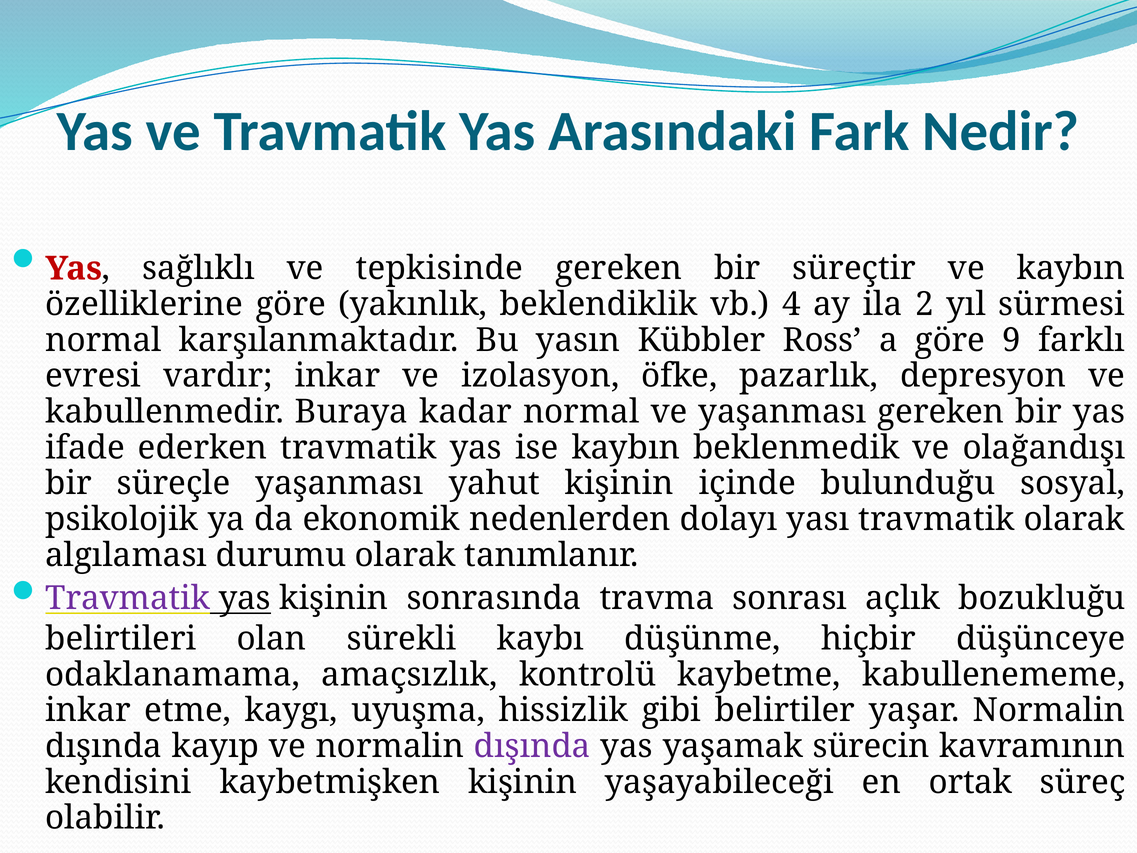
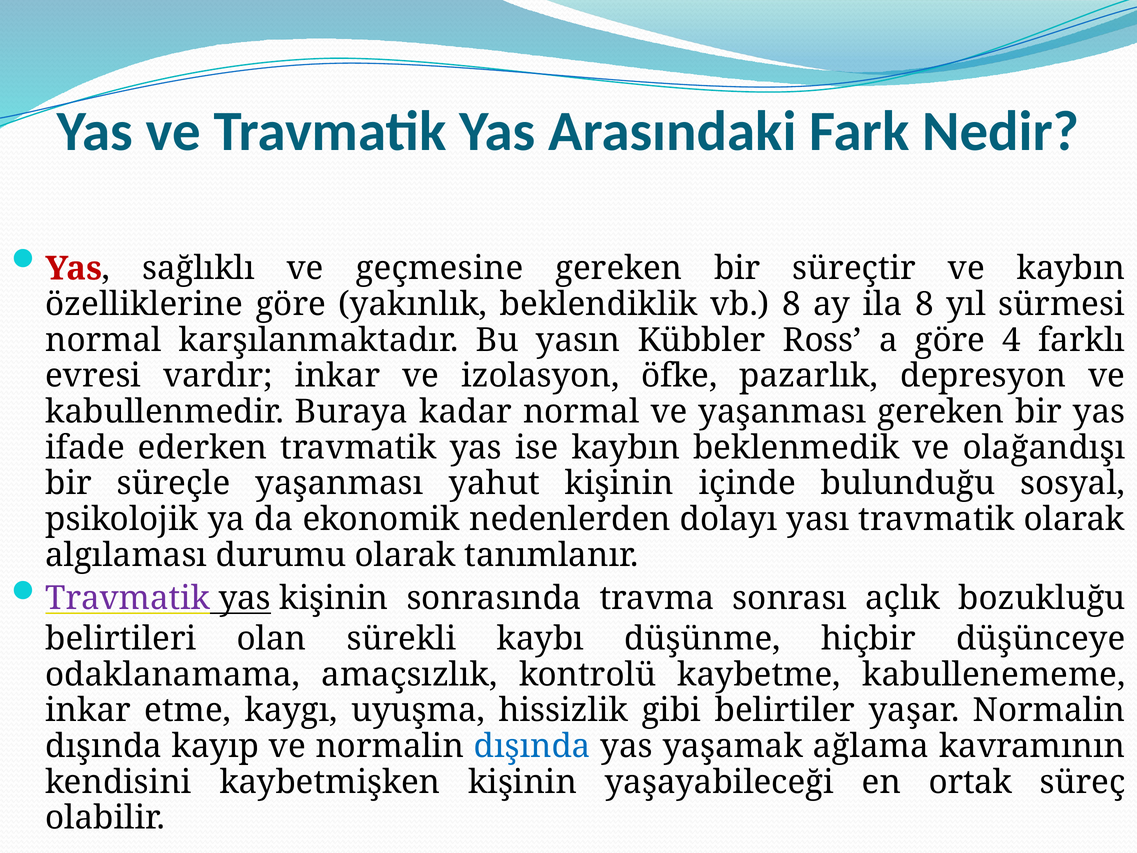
tepkisinde: tepkisinde -> geçmesine
vb 4: 4 -> 8
ila 2: 2 -> 8
9: 9 -> 4
dışında at (532, 746) colour: purple -> blue
sürecin: sürecin -> ağlama
